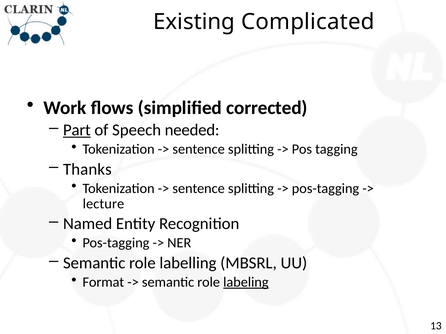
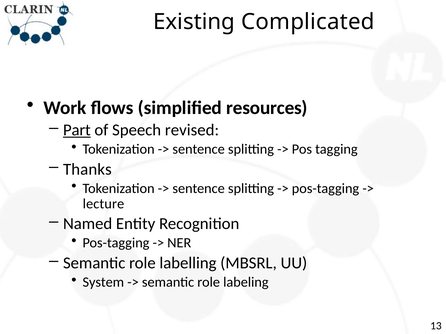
corrected: corrected -> resources
needed: needed -> revised
Format: Format -> System
labeling underline: present -> none
